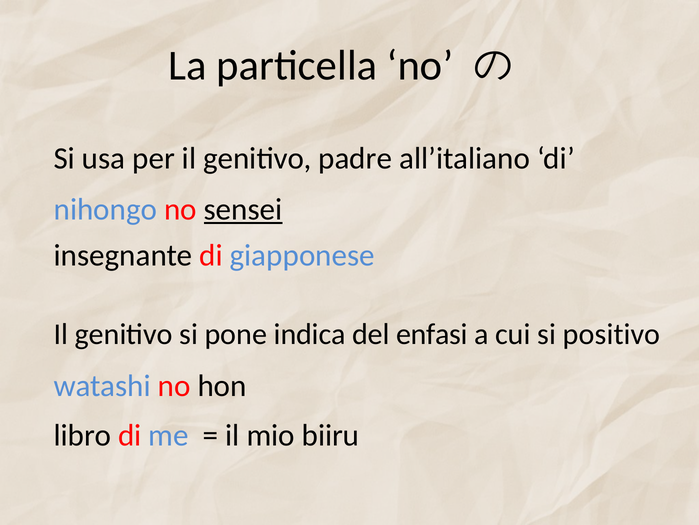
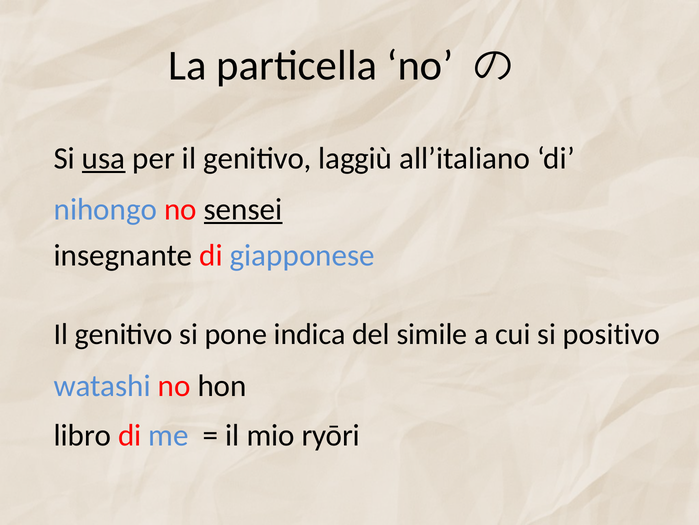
usa underline: none -> present
padre: padre -> laggiù
enfasi: enfasi -> simile
biiru: biiru -> ryōri
